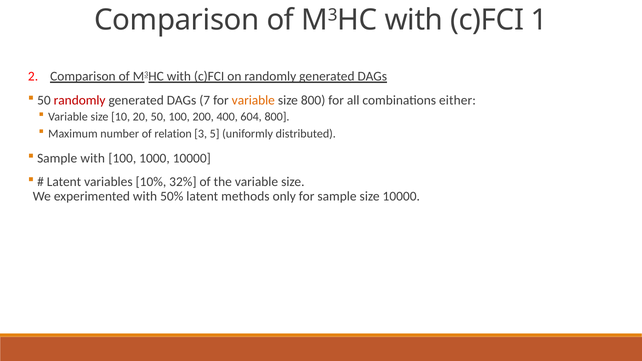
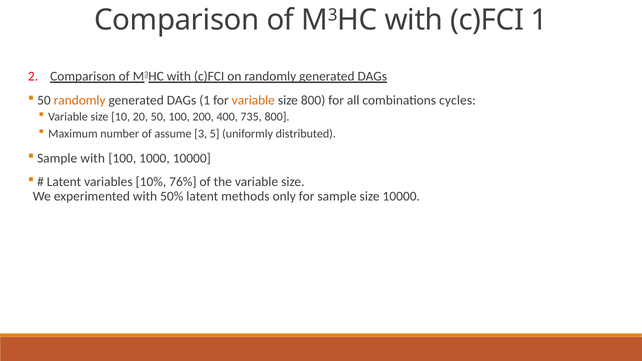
randomly at (80, 100) colour: red -> orange
DAGs 7: 7 -> 1
either: either -> cycles
604: 604 -> 735
relation: relation -> assume
32%: 32% -> 76%
